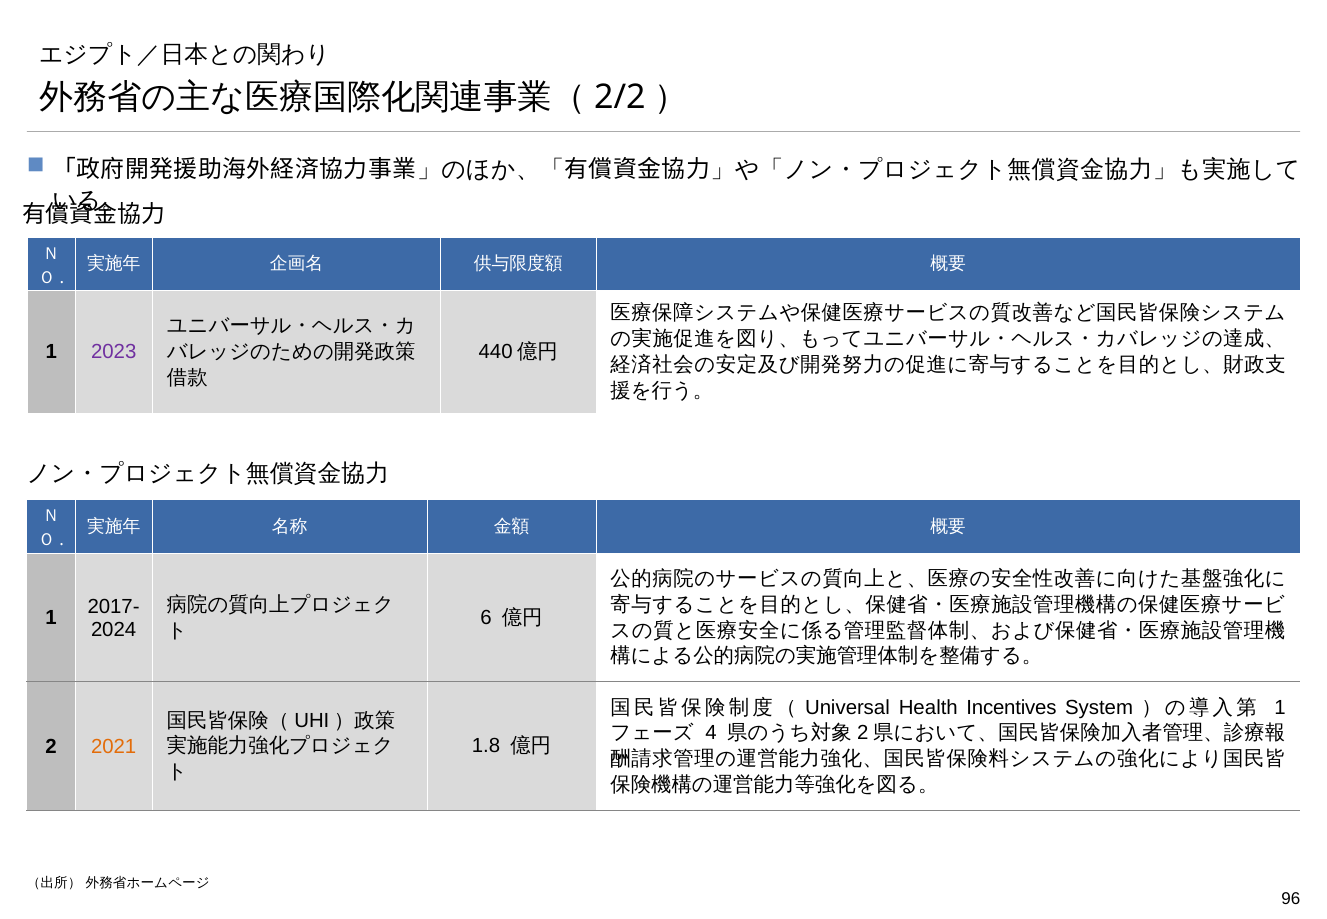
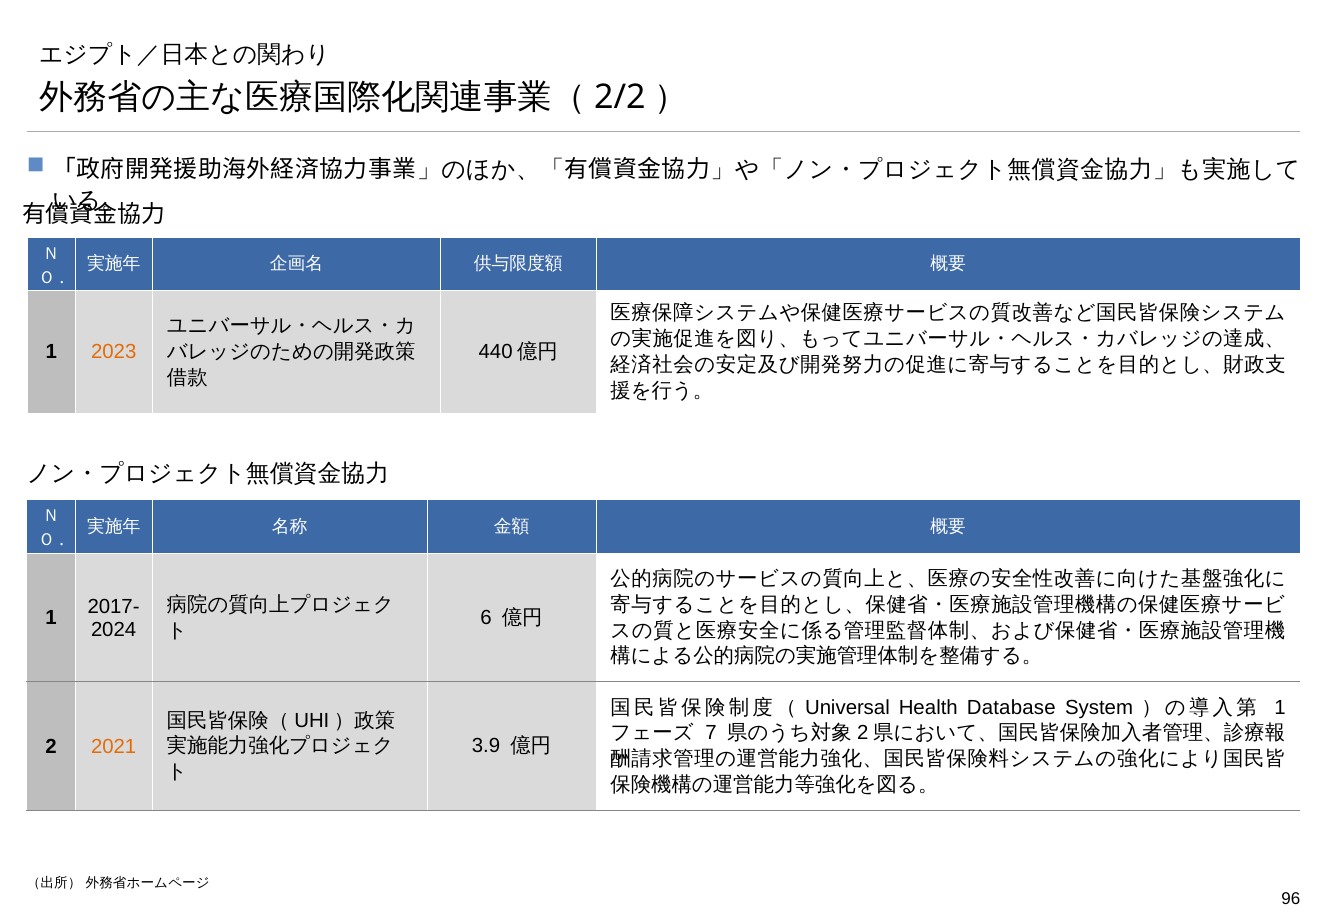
2023 colour: purple -> orange
Incentives: Incentives -> Database
4: 4 -> 7
1.8: 1.8 -> 3.9
